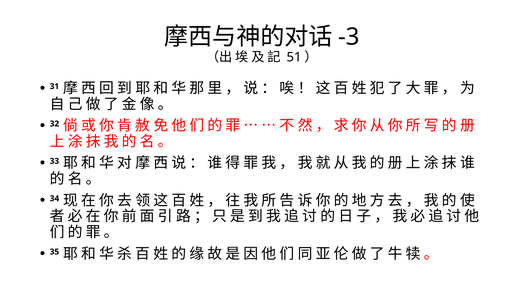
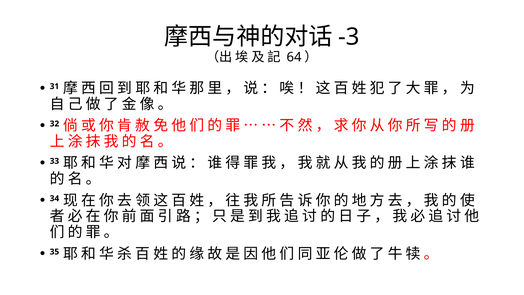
51: 51 -> 64
